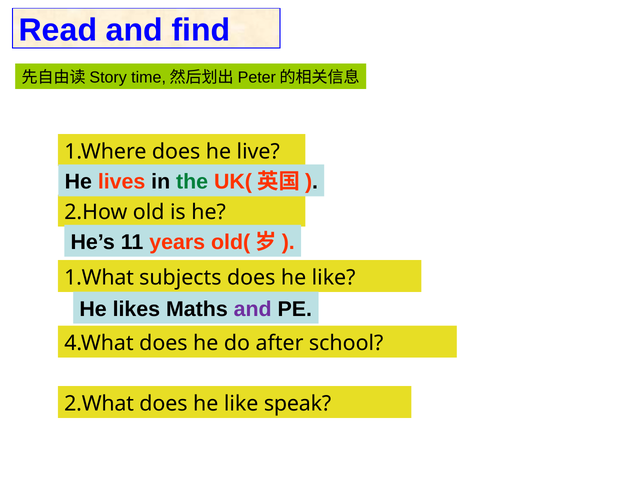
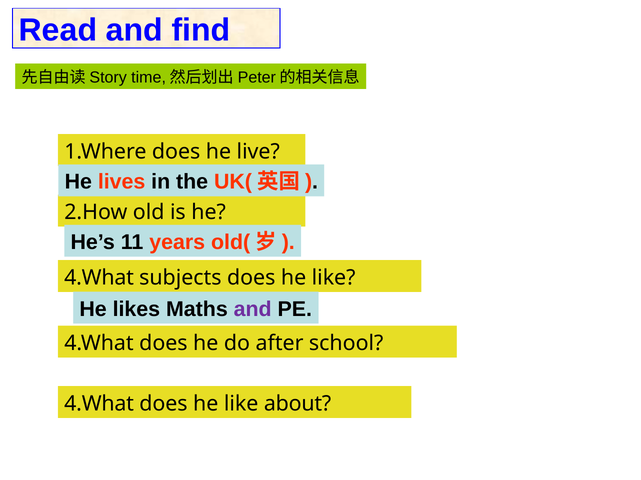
the colour: green -> black
1.What at (99, 278): 1.What -> 4.What
2.What at (99, 404): 2.What -> 4.What
speak: speak -> about
